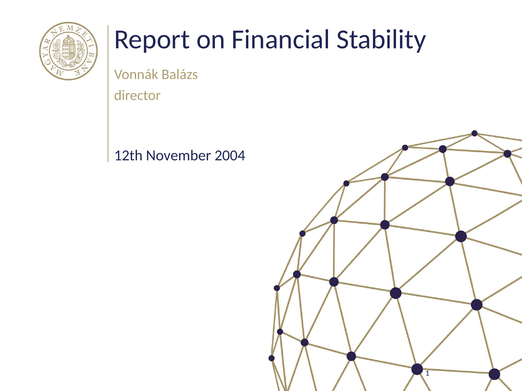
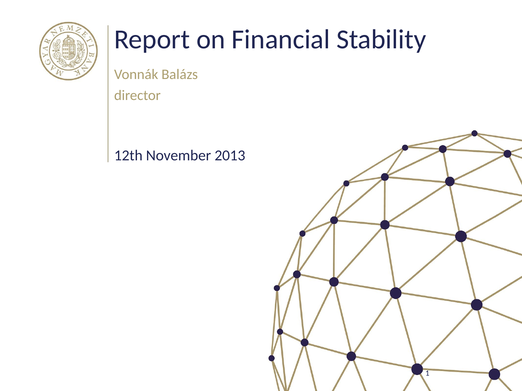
2004: 2004 -> 2013
